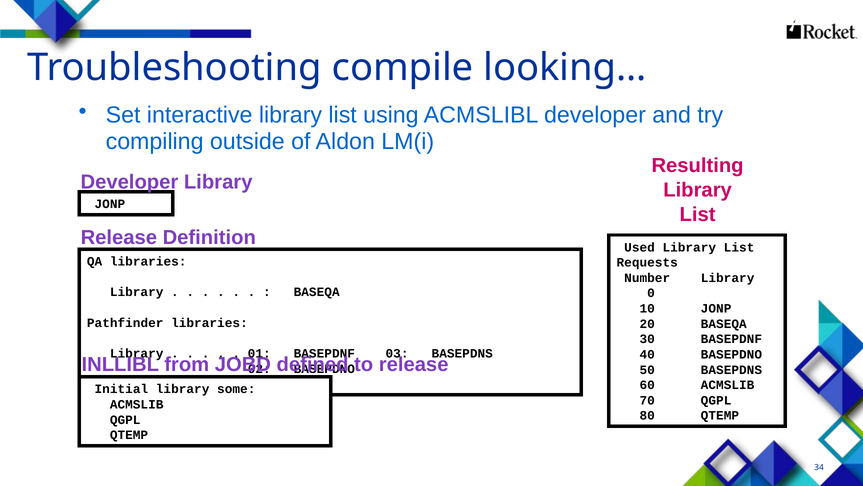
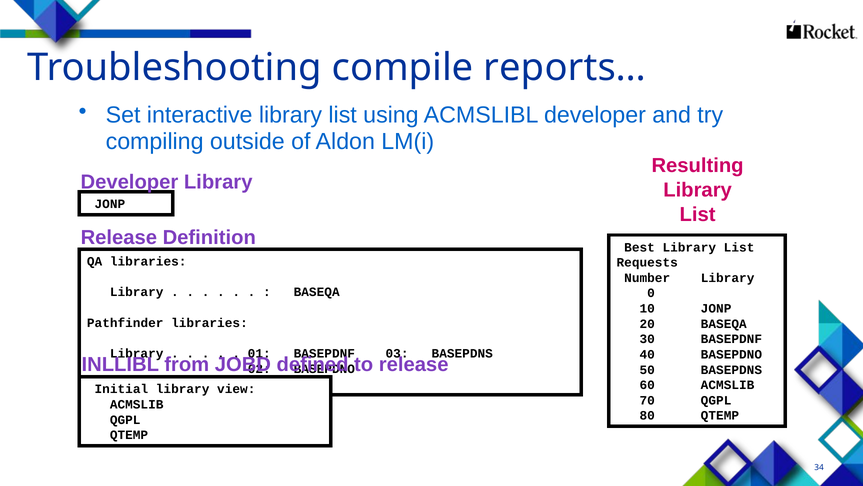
looking…: looking… -> reports…
Used: Used -> Best
some: some -> view
